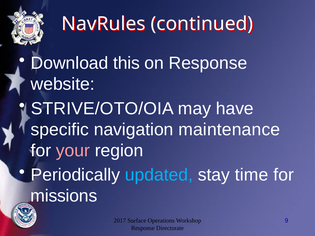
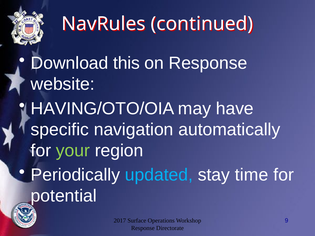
STRIVE/OTO/OIA: STRIVE/OTO/OIA -> HAVING/OTO/OIA
maintenance: maintenance -> automatically
your colour: pink -> light green
missions: missions -> potential
